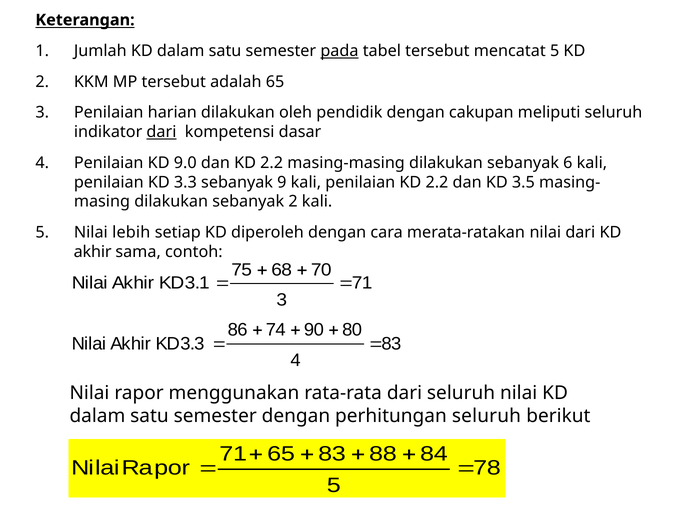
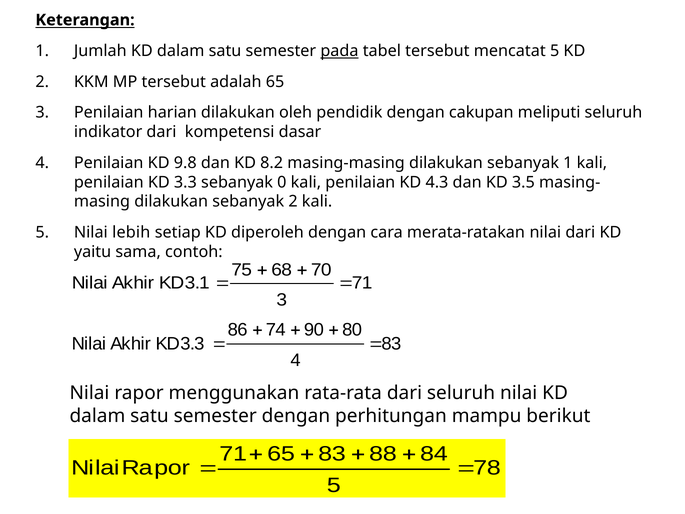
dari at (161, 132) underline: present -> none
9.0: 9.0 -> 9.8
dan KD 2.2: 2.2 -> 8.2
sebanyak 6: 6 -> 1
9: 9 -> 0
penilaian KD 2.2: 2.2 -> 4.3
akhir at (93, 252): akhir -> yaitu
perhitungan seluruh: seluruh -> mampu
